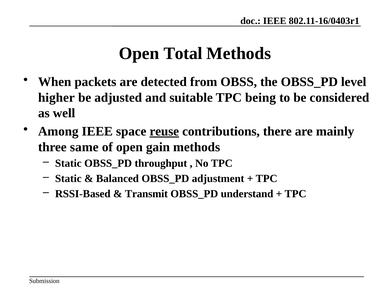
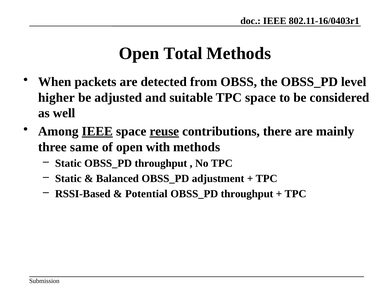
TPC being: being -> space
IEEE at (97, 131) underline: none -> present
gain: gain -> with
Transmit: Transmit -> Potential
understand at (247, 193): understand -> throughput
